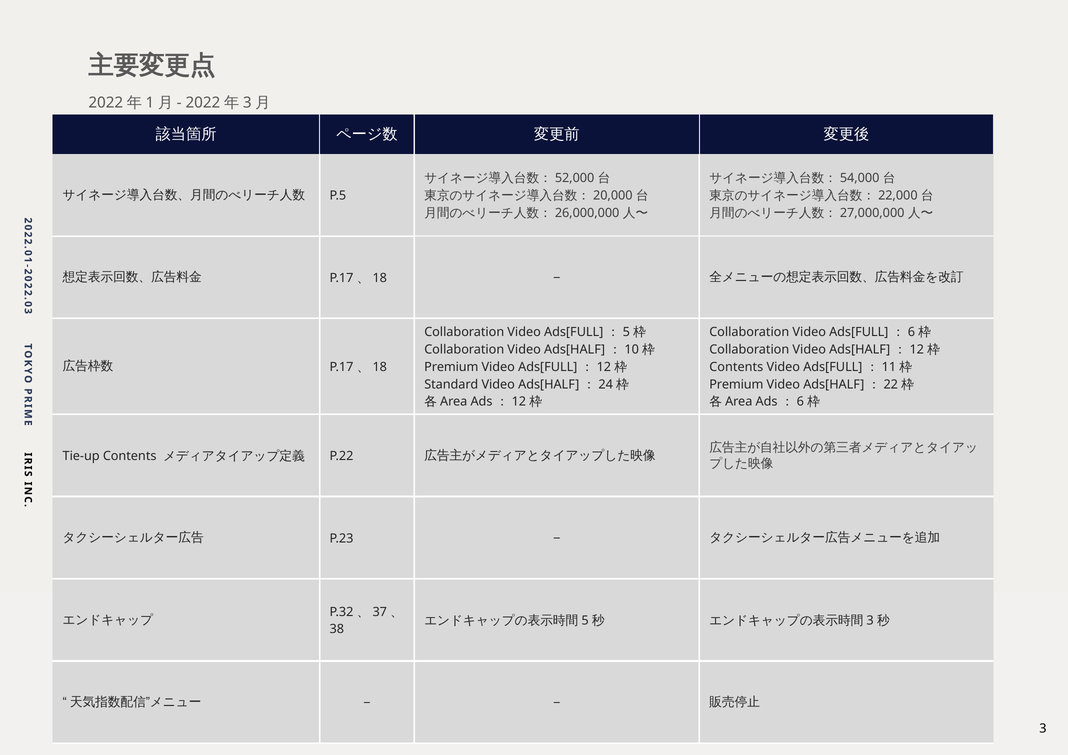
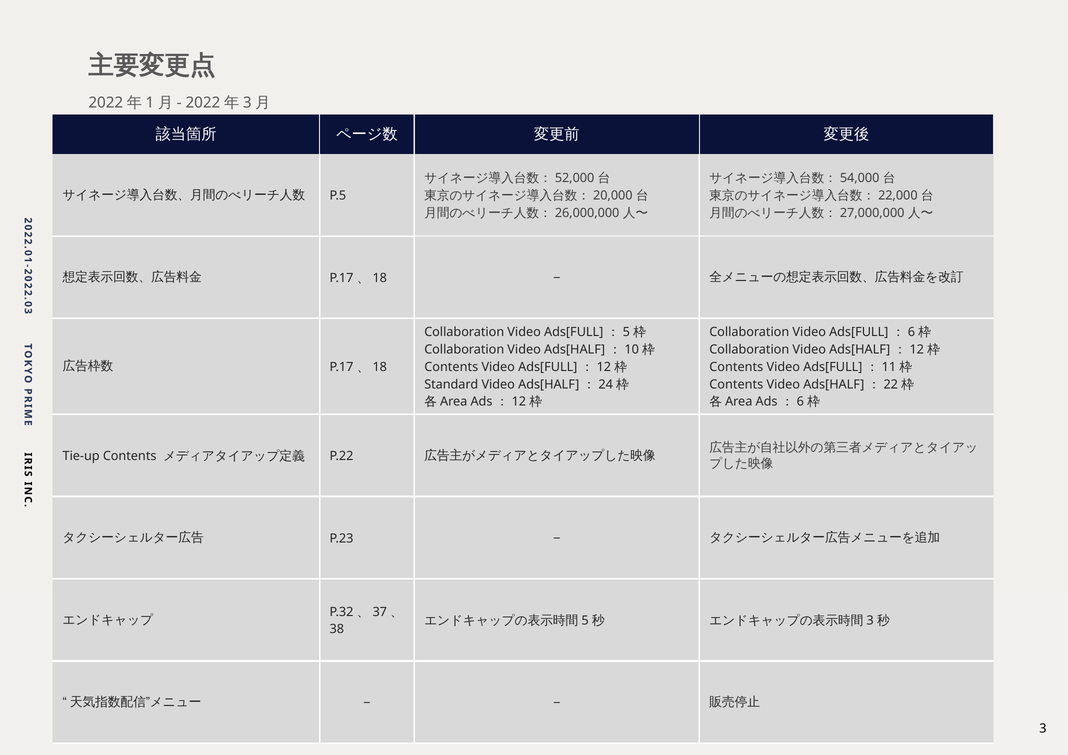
Premium at (451, 367): Premium -> Contents
Premium at (736, 384): Premium -> Contents
